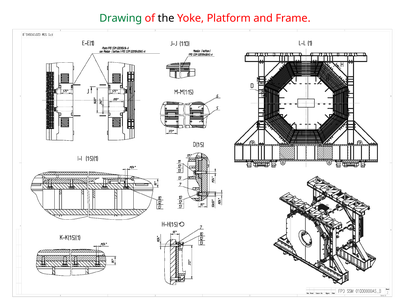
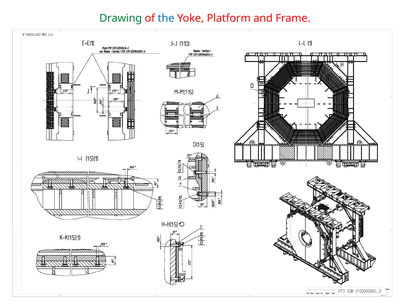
the colour: black -> blue
